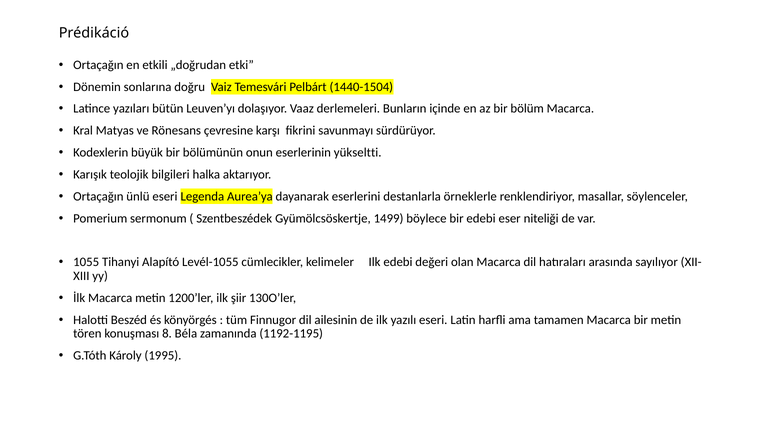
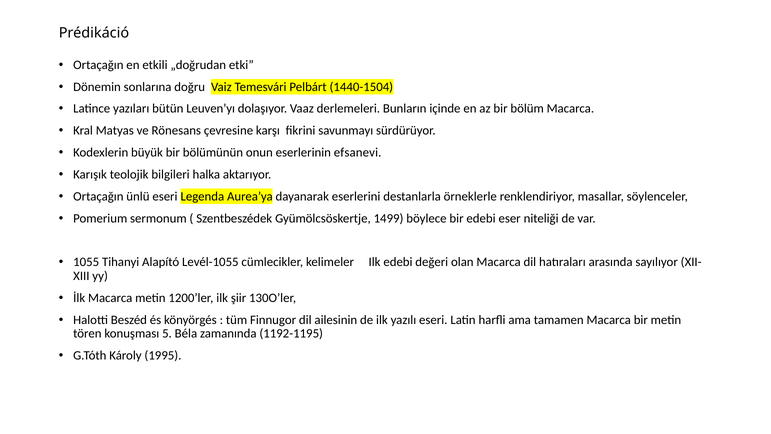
yükseltti: yükseltti -> efsanevi
8: 8 -> 5
